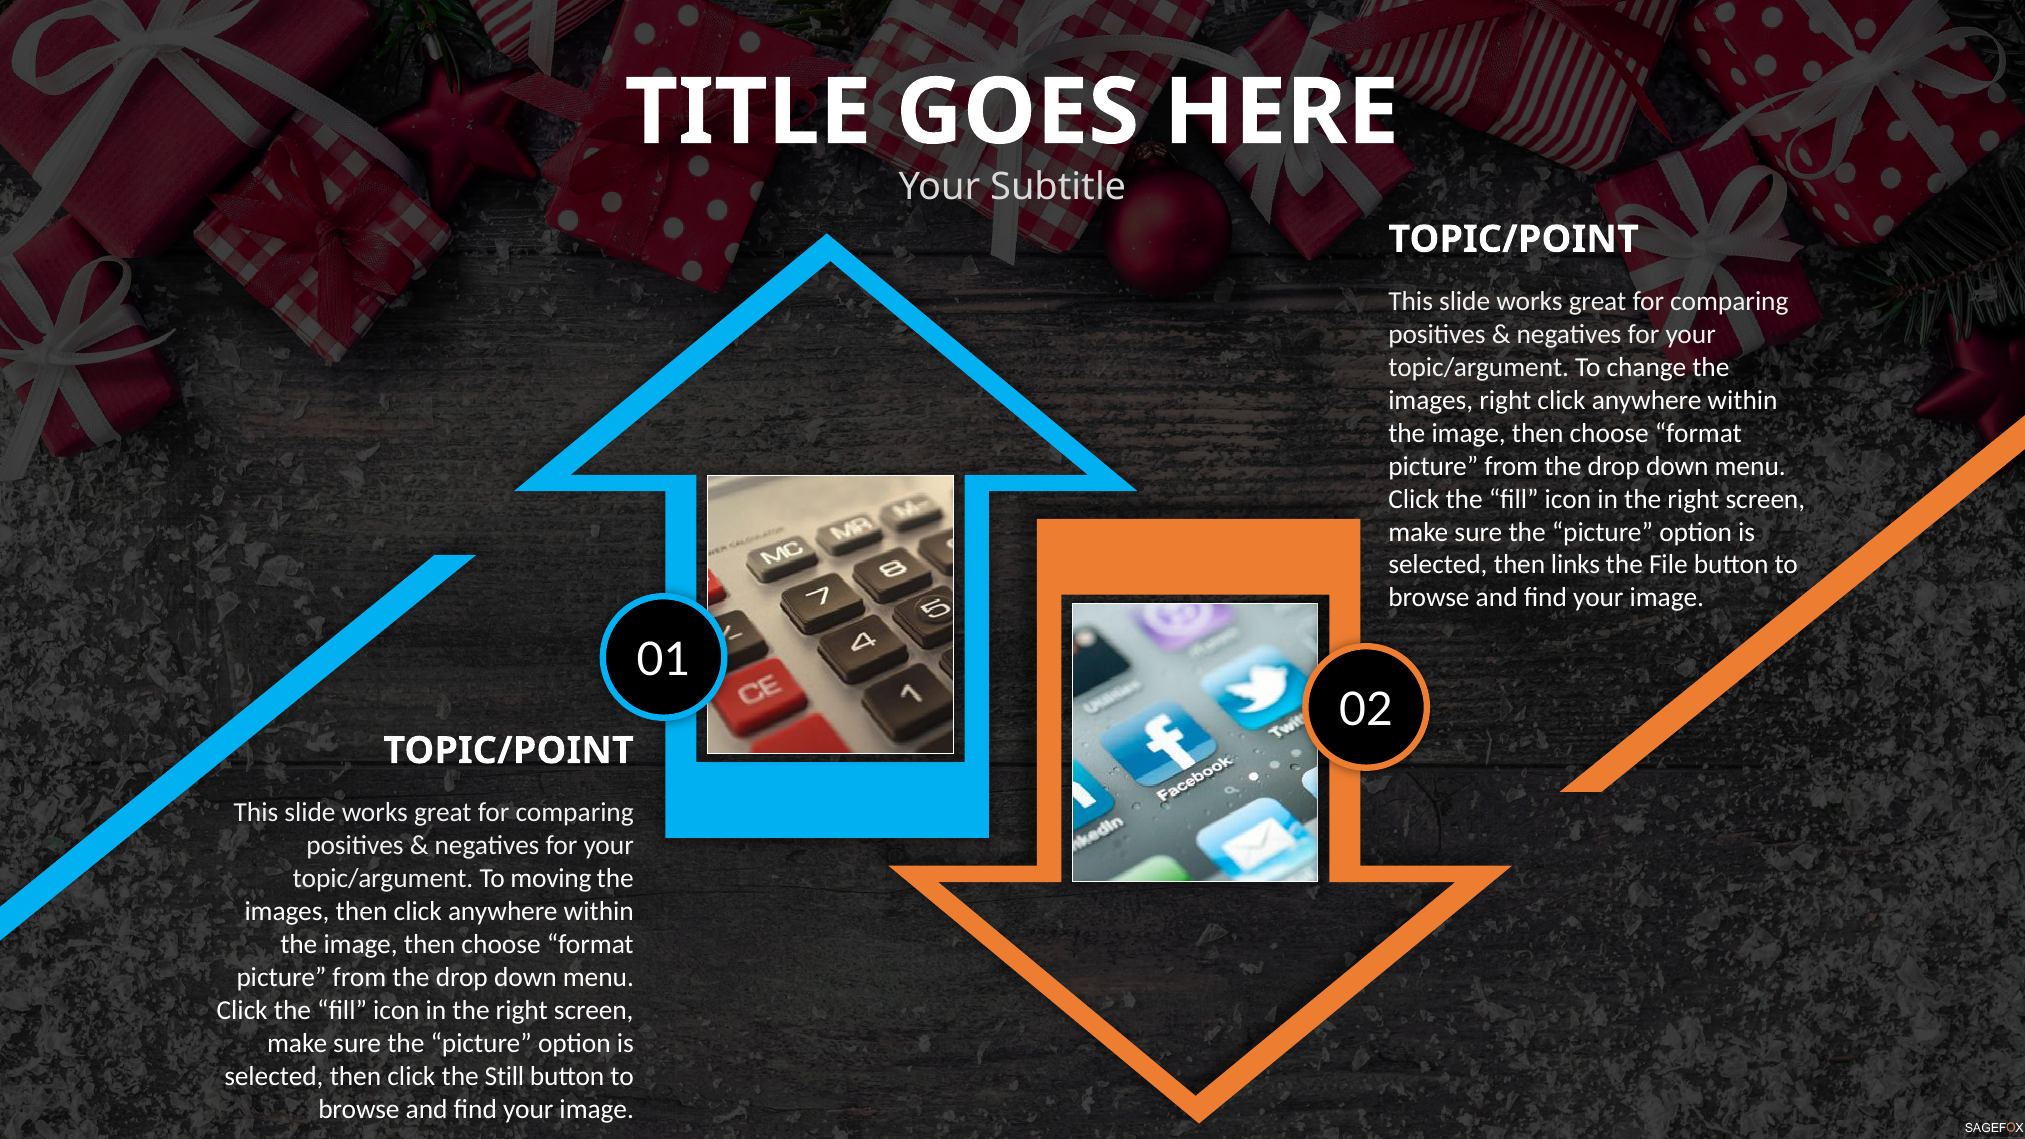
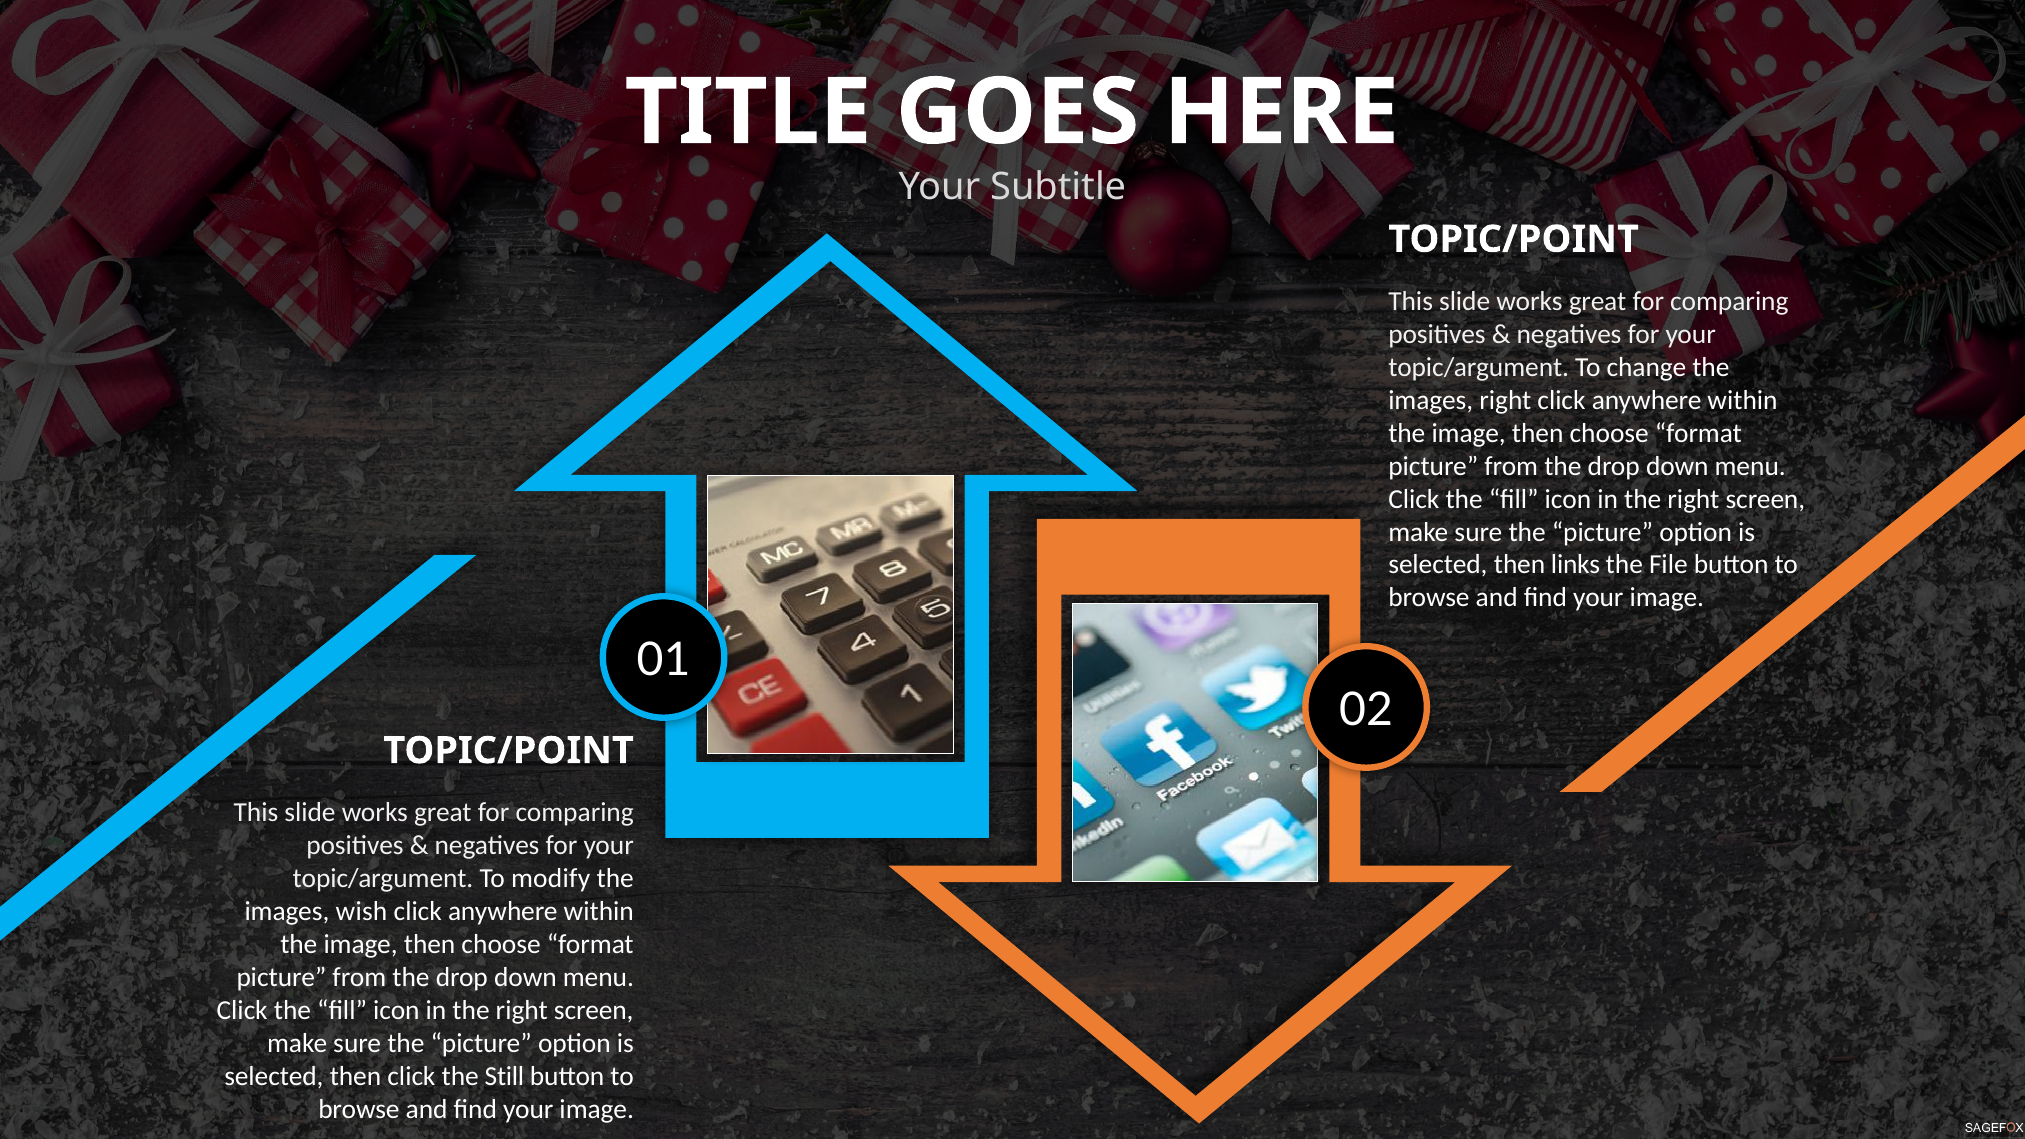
moving: moving -> modify
images then: then -> wish
